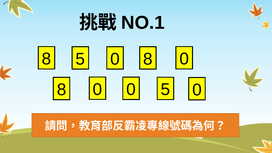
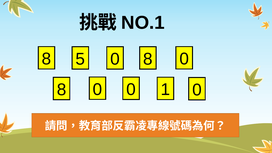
0 5: 5 -> 1
